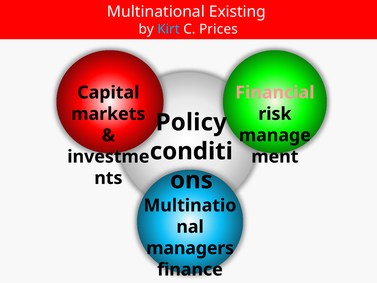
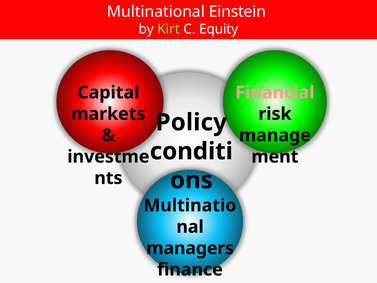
Existing: Existing -> Einstein
Kirt colour: light blue -> light green
Prices: Prices -> Equity
